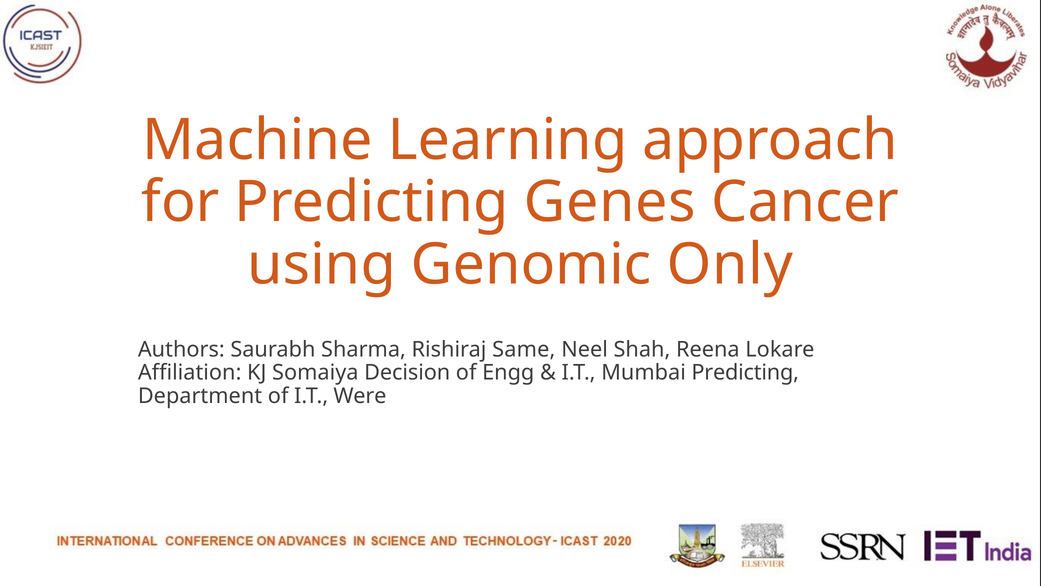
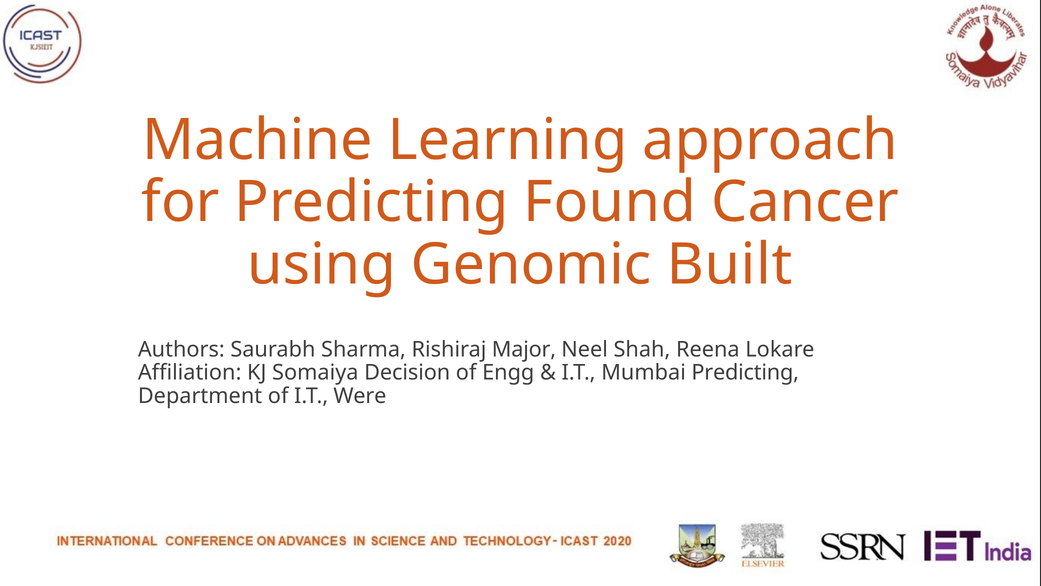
Genes: Genes -> Found
Only: Only -> Built
Same: Same -> Major
